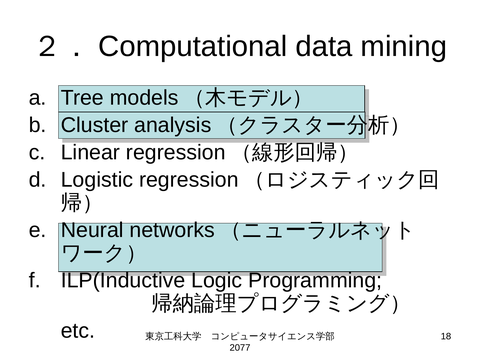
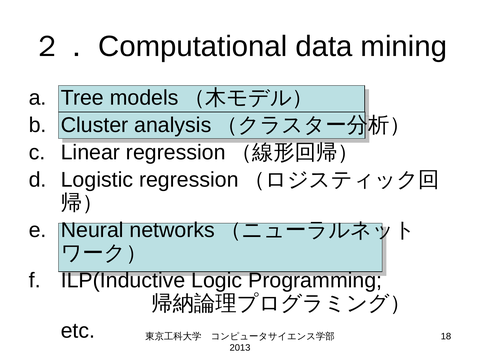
2077: 2077 -> 2013
